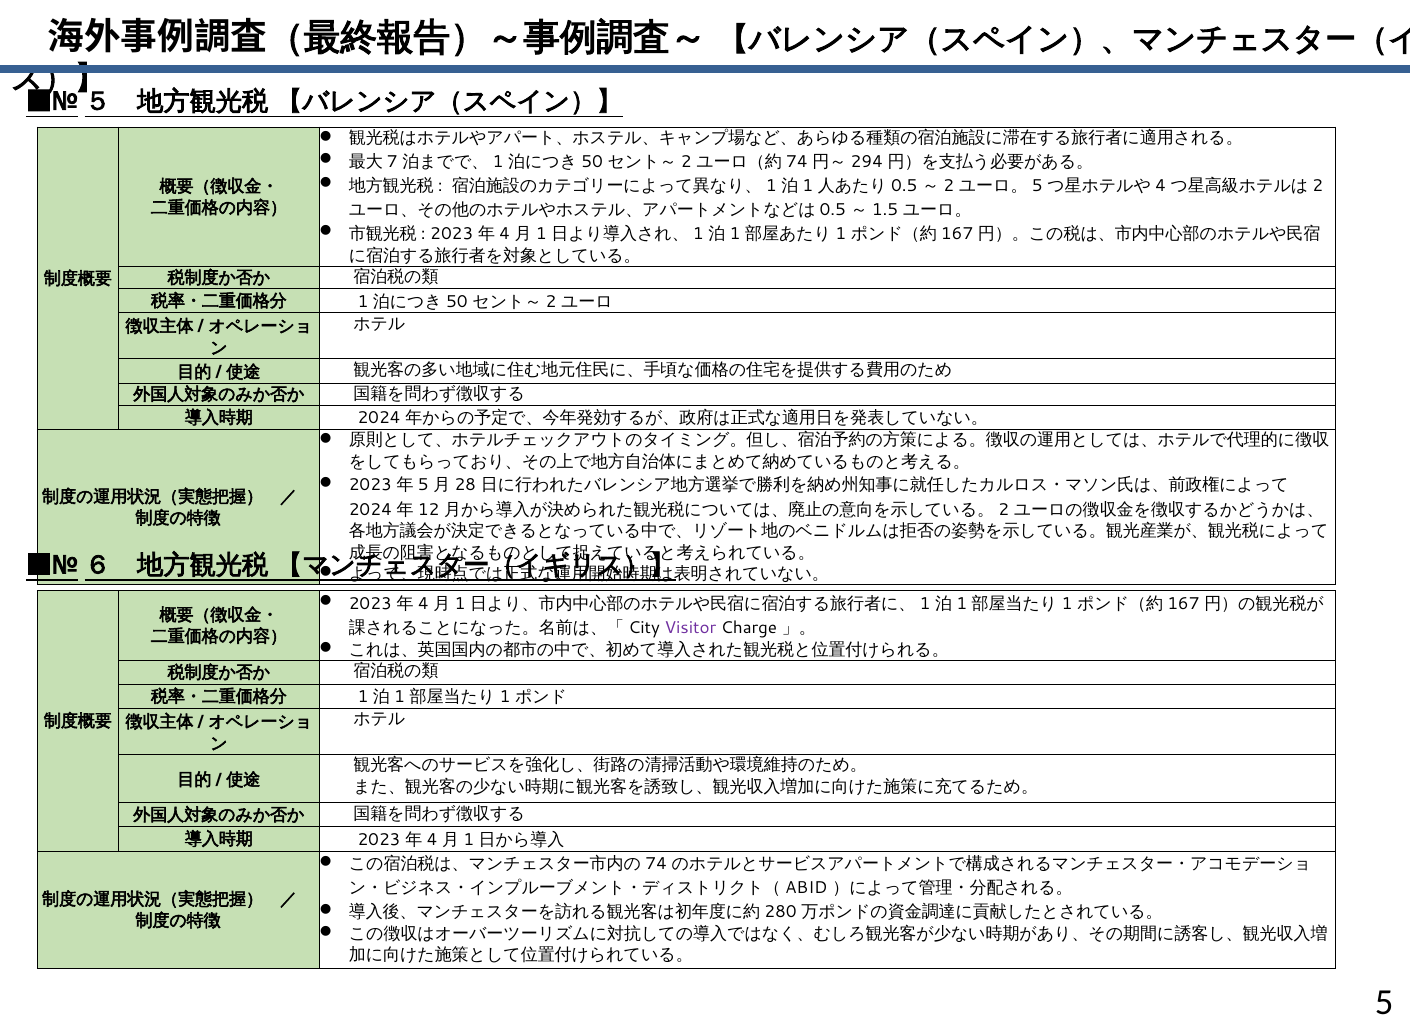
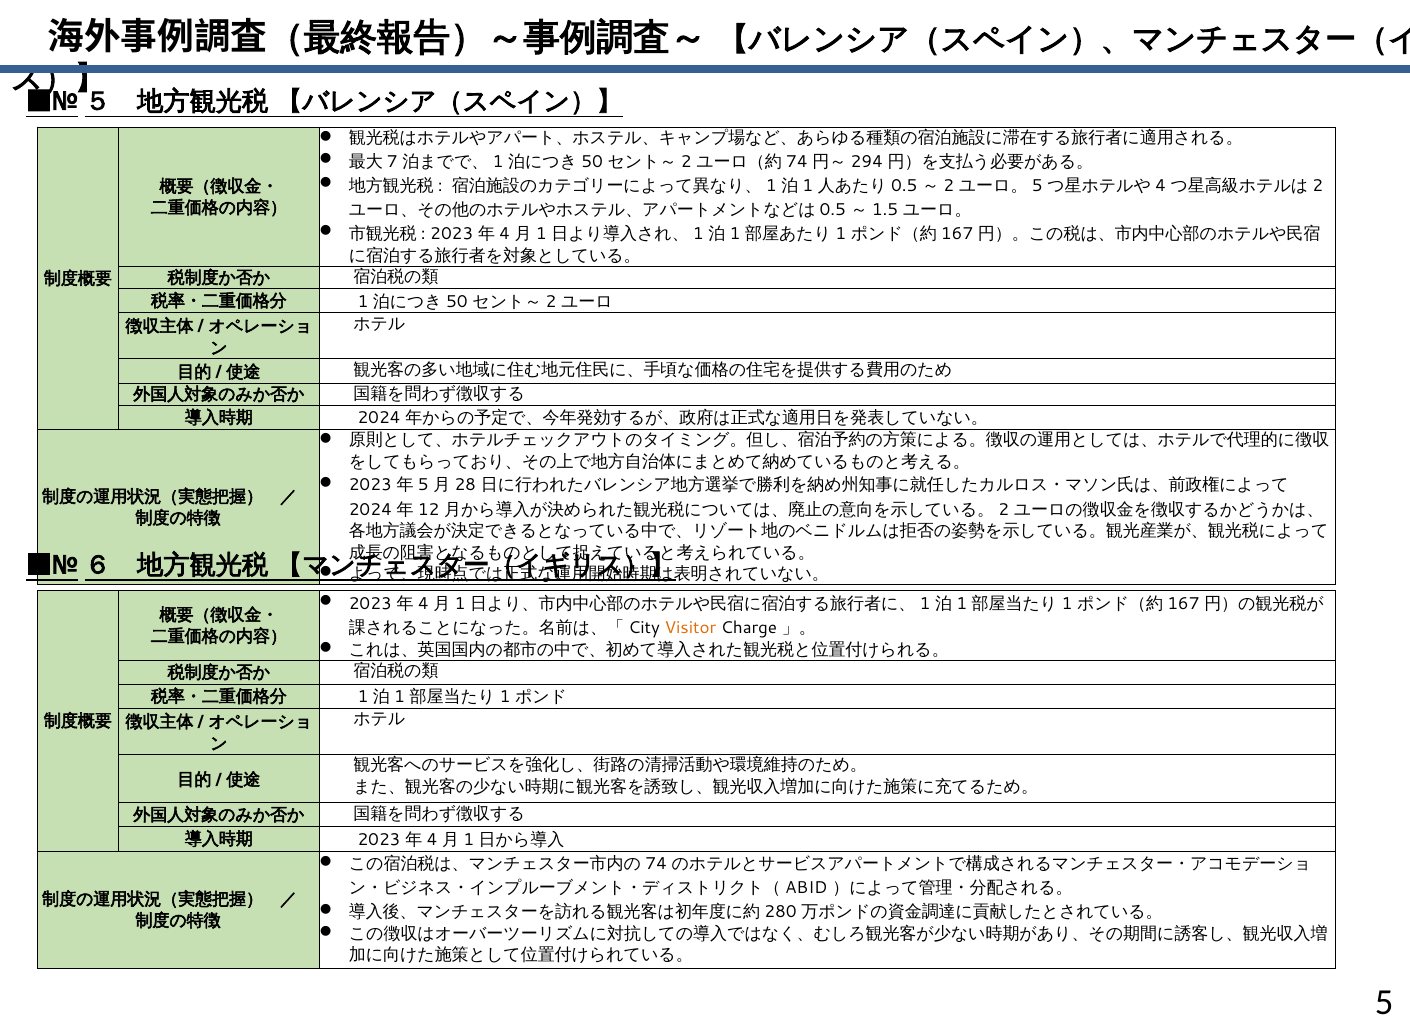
Visitor colour: purple -> orange
